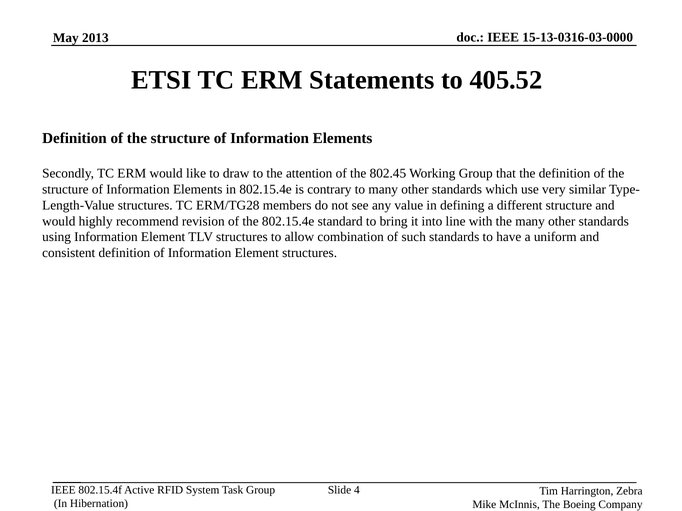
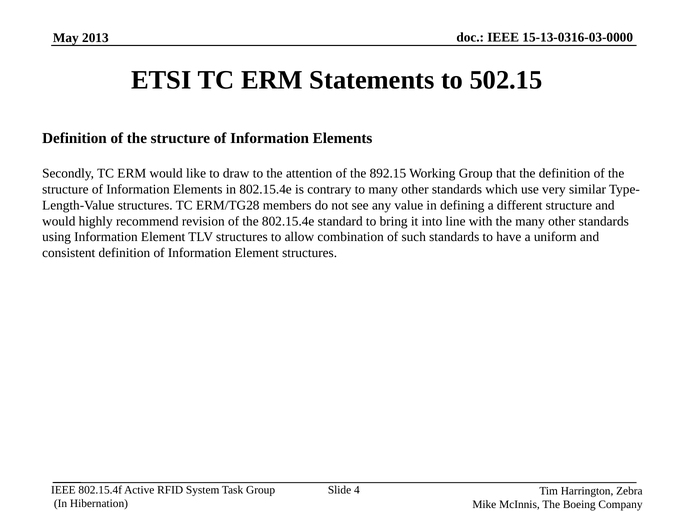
405.52: 405.52 -> 502.15
802.45: 802.45 -> 892.15
